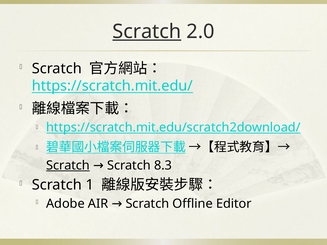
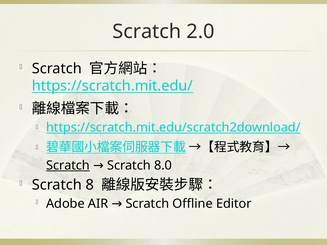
Scratch at (147, 32) underline: present -> none
8.3: 8.3 -> 8.0
1: 1 -> 8
